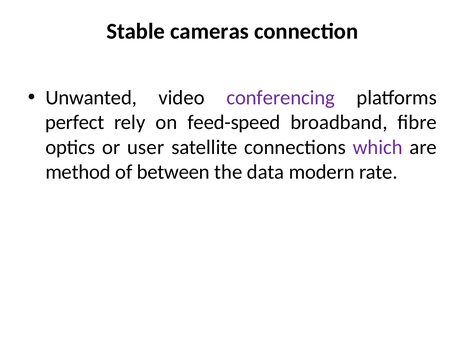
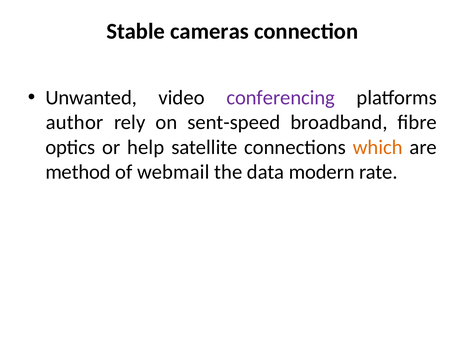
perfect: perfect -> author
feed-speed: feed-speed -> sent-speed
user: user -> help
which colour: purple -> orange
between: between -> webmail
